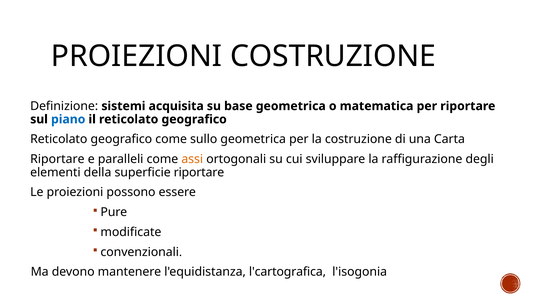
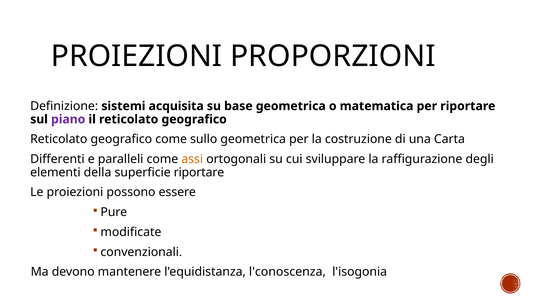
PROIEZIONI COSTRUZIONE: COSTRUZIONE -> PROPORZIONI
piano colour: blue -> purple
Riportare at (57, 159): Riportare -> Differenti
l'cartografica: l'cartografica -> l'conoscenza
